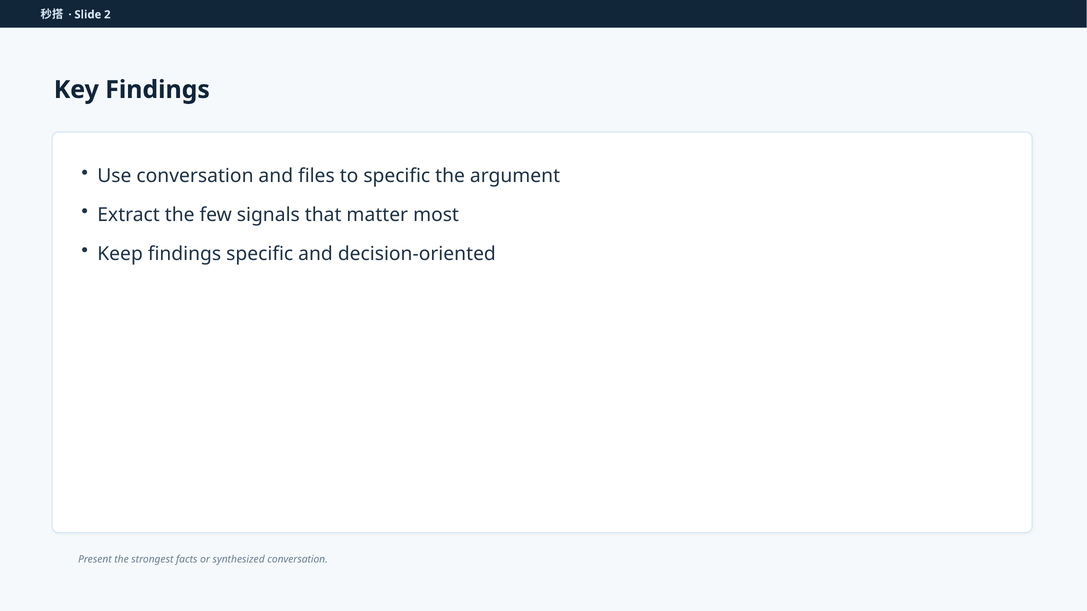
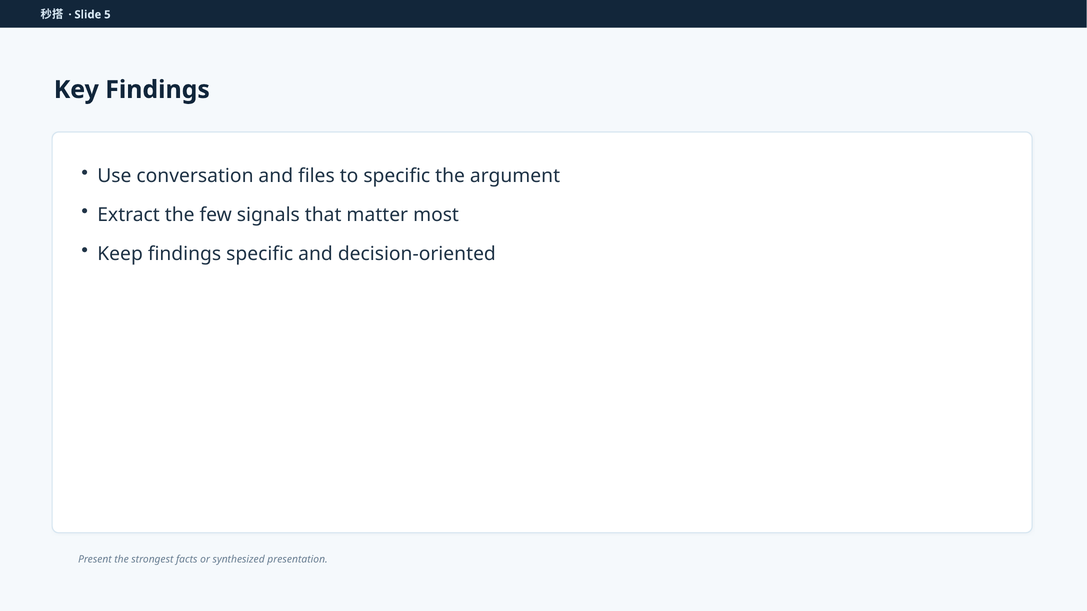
2: 2 -> 5
synthesized conversation: conversation -> presentation
